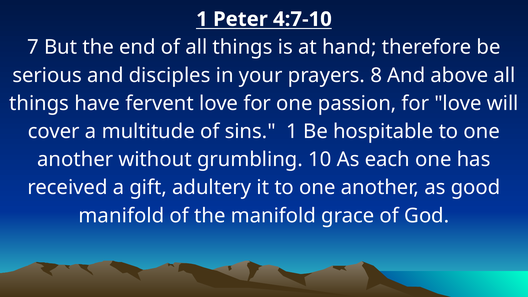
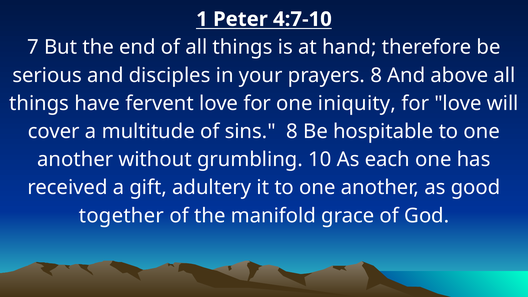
passion: passion -> iniquity
sins 1: 1 -> 8
manifold at (121, 216): manifold -> together
